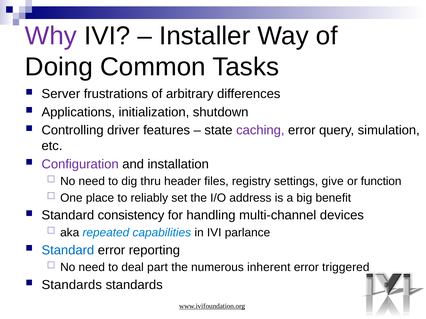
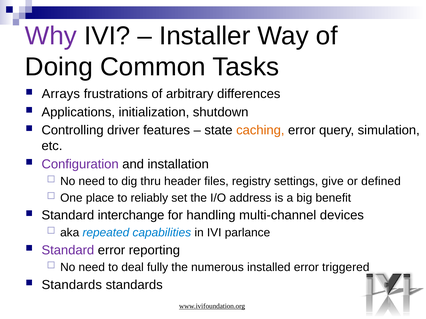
Server: Server -> Arrays
caching colour: purple -> orange
function: function -> defined
consistency: consistency -> interchange
Standard at (68, 250) colour: blue -> purple
part: part -> fully
inherent: inherent -> installed
